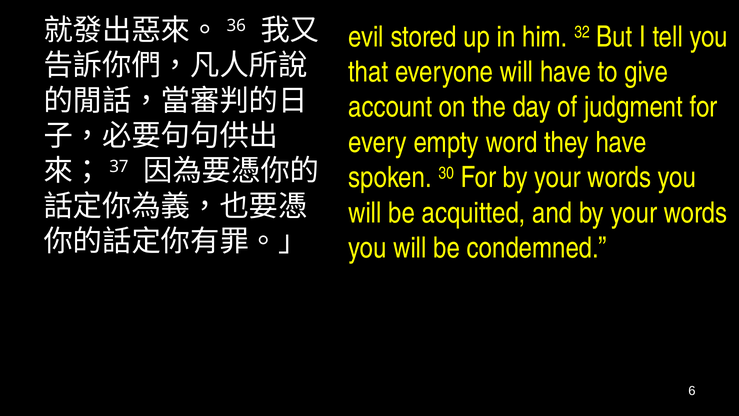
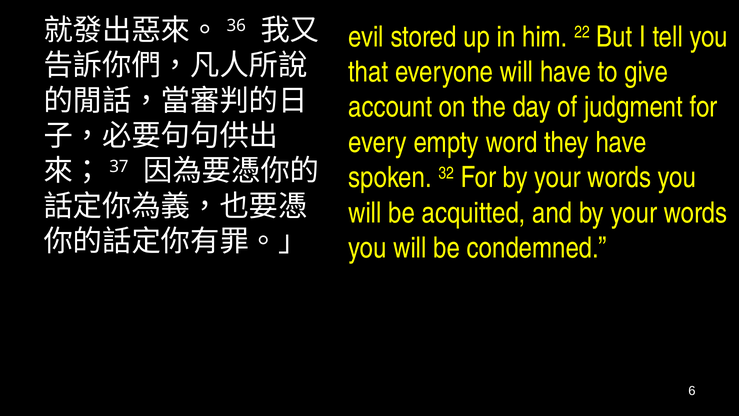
32: 32 -> 22
30: 30 -> 32
